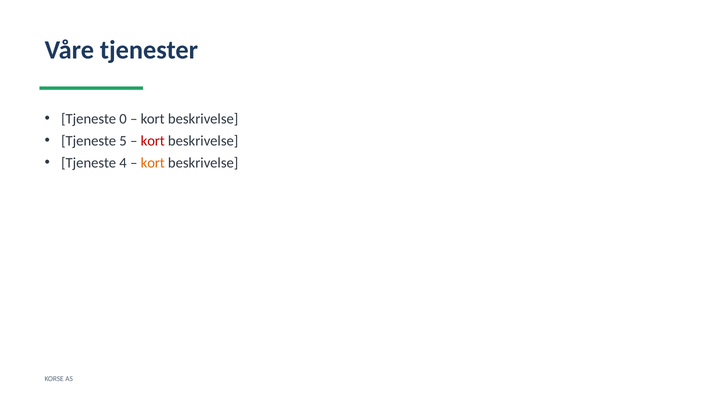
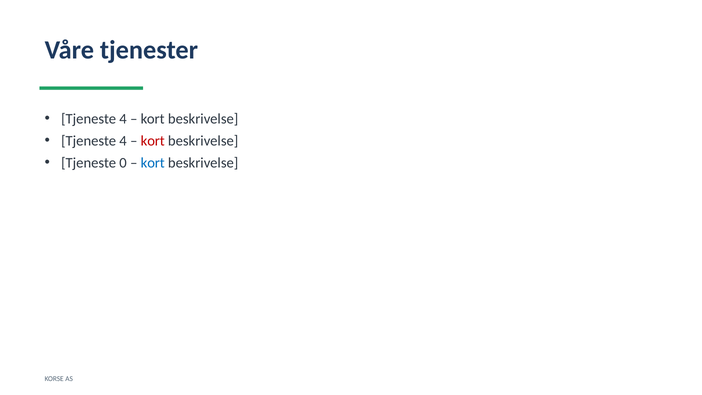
0 at (123, 119): 0 -> 4
5 at (123, 141): 5 -> 4
4: 4 -> 0
kort at (153, 163) colour: orange -> blue
